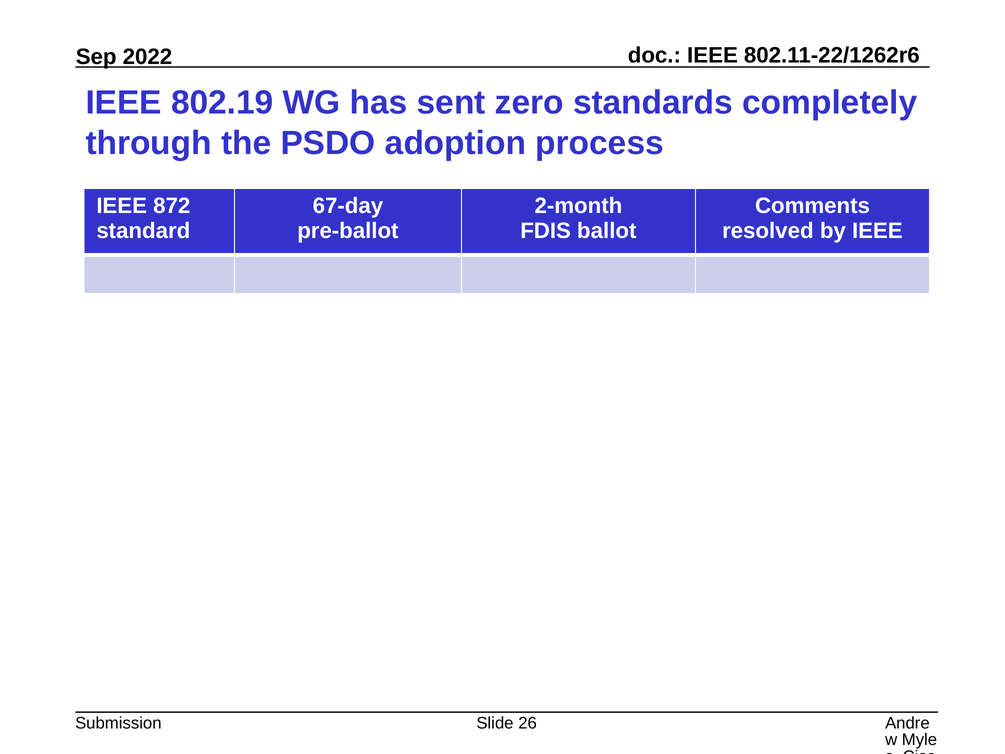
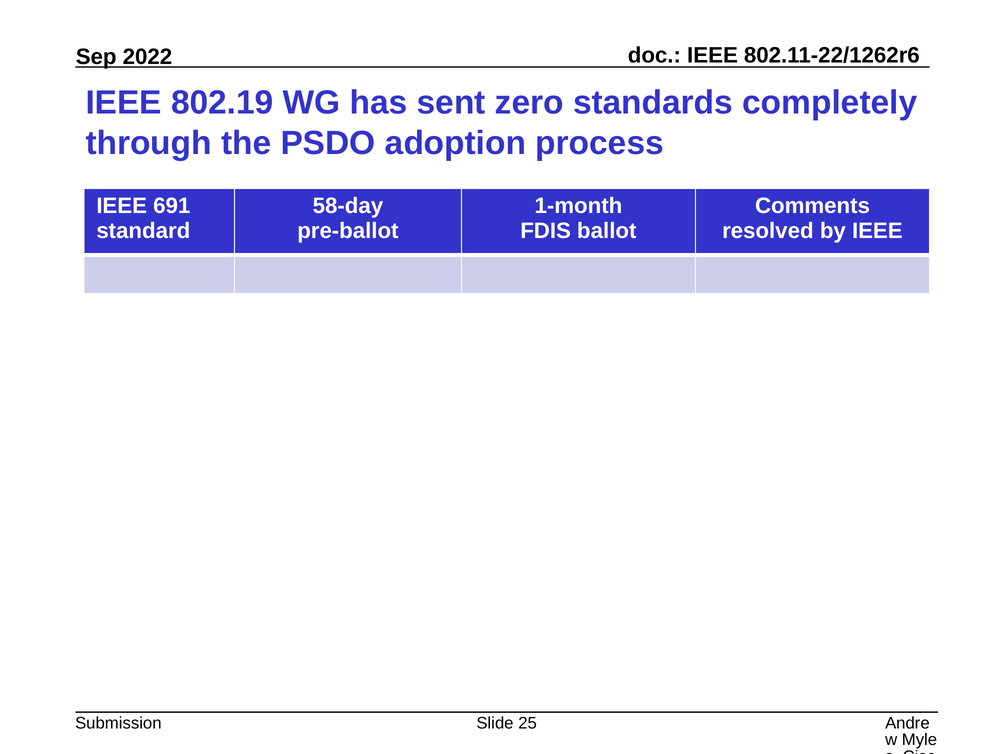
872: 872 -> 691
67-day: 67-day -> 58-day
2-month: 2-month -> 1-month
26: 26 -> 25
